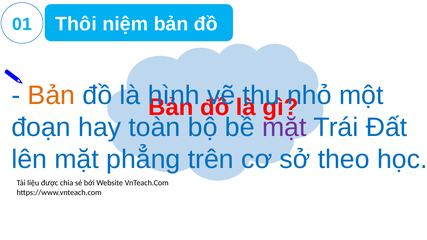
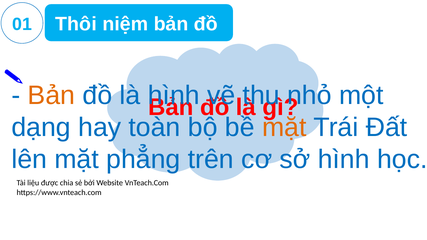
đoạn: đoạn -> dạng
mặt at (284, 128) colour: purple -> orange
sở theo: theo -> hình
